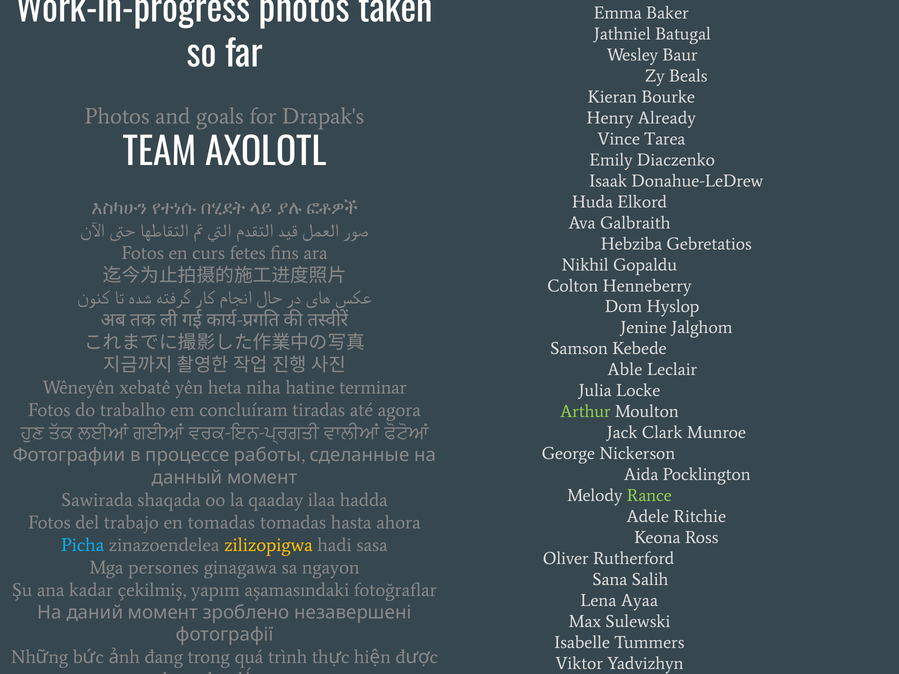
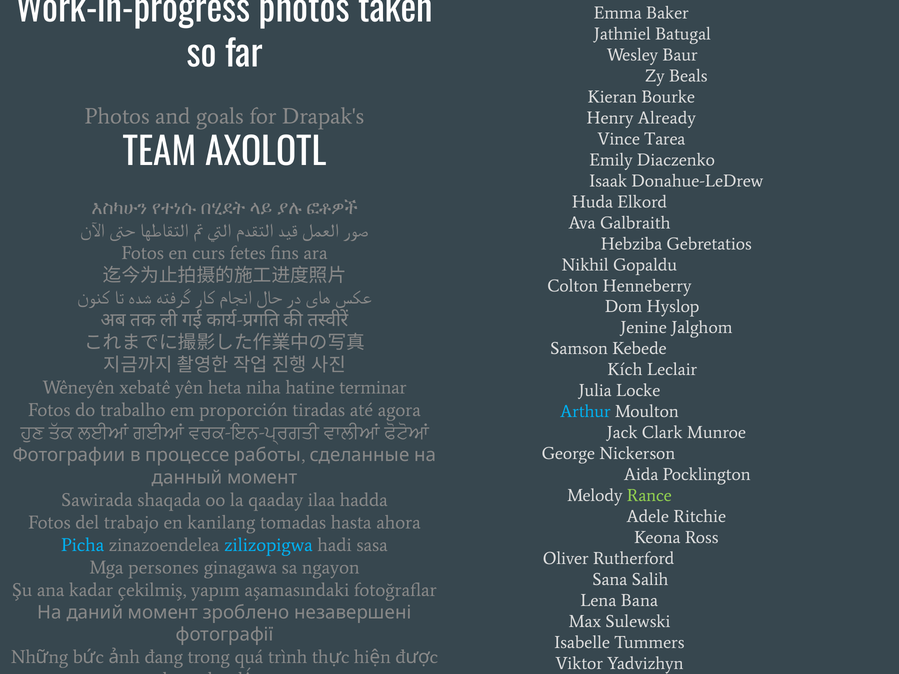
Able: Able -> Kích
concluíram: concluíram -> proporción
Arthur colour: light green -> light blue
en tomadas: tomadas -> kanilang
zilizopigwa colour: yellow -> light blue
Ayaa: Ayaa -> Bana
